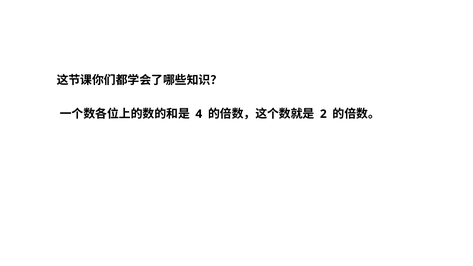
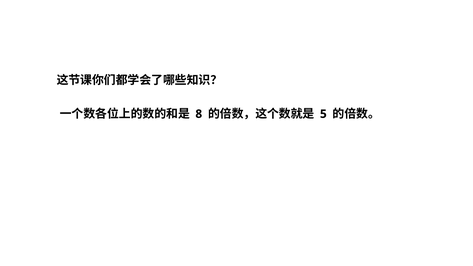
4: 4 -> 8
2: 2 -> 5
